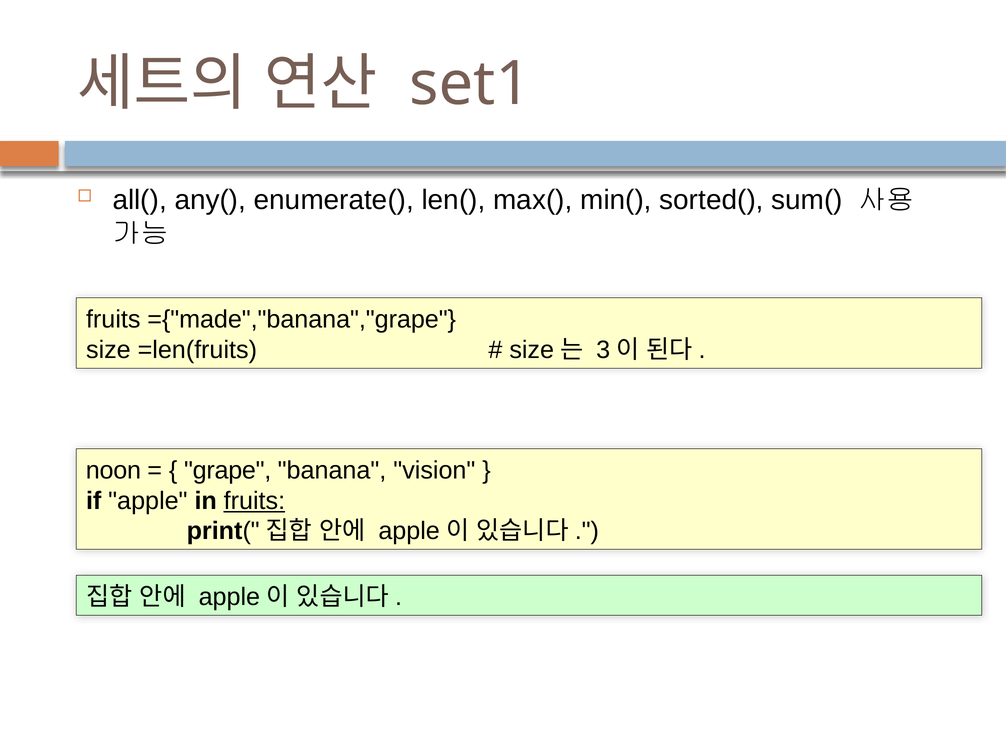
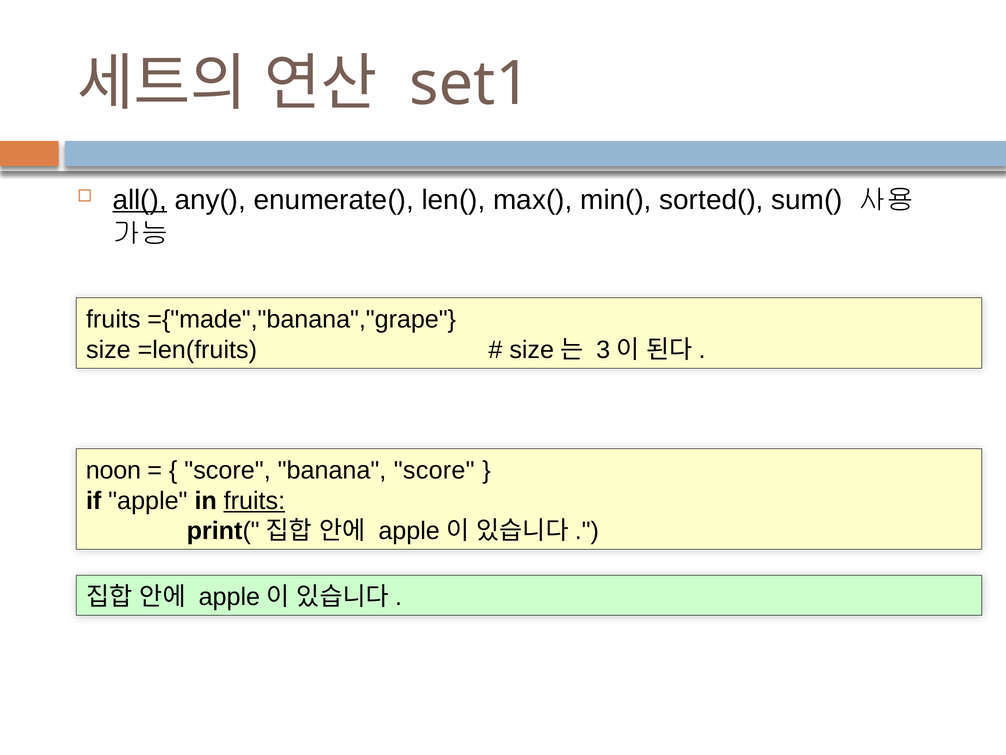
all( underline: none -> present
grape at (228, 470): grape -> score
banana vision: vision -> score
